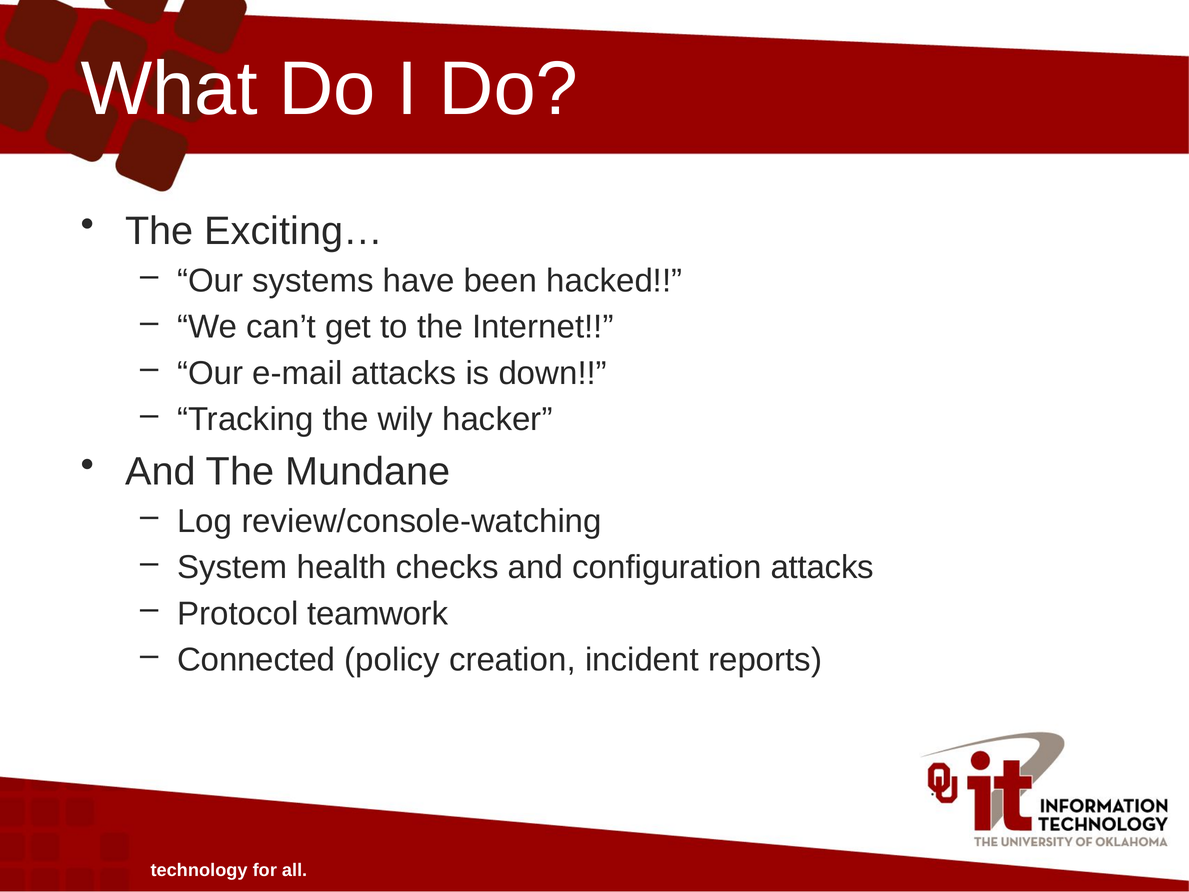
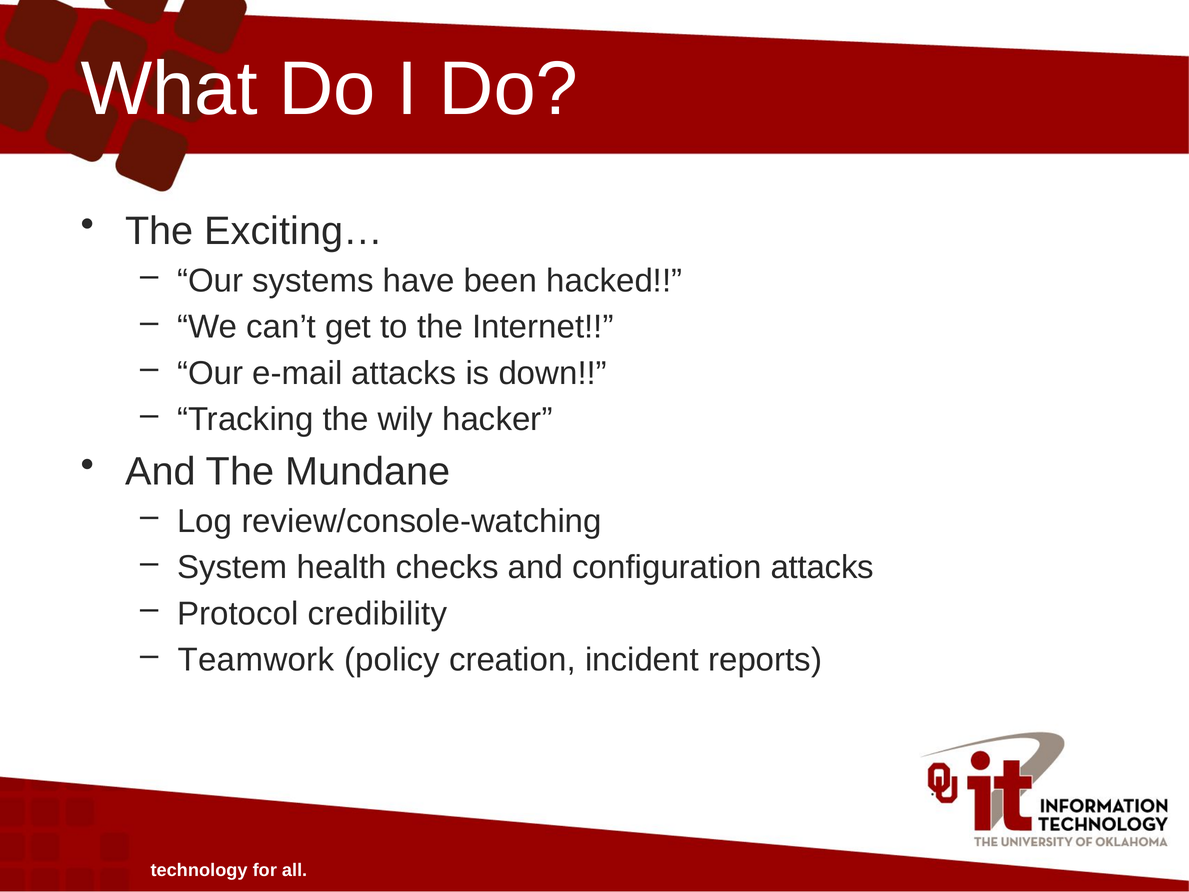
teamwork: teamwork -> credibility
Connected: Connected -> Teamwork
